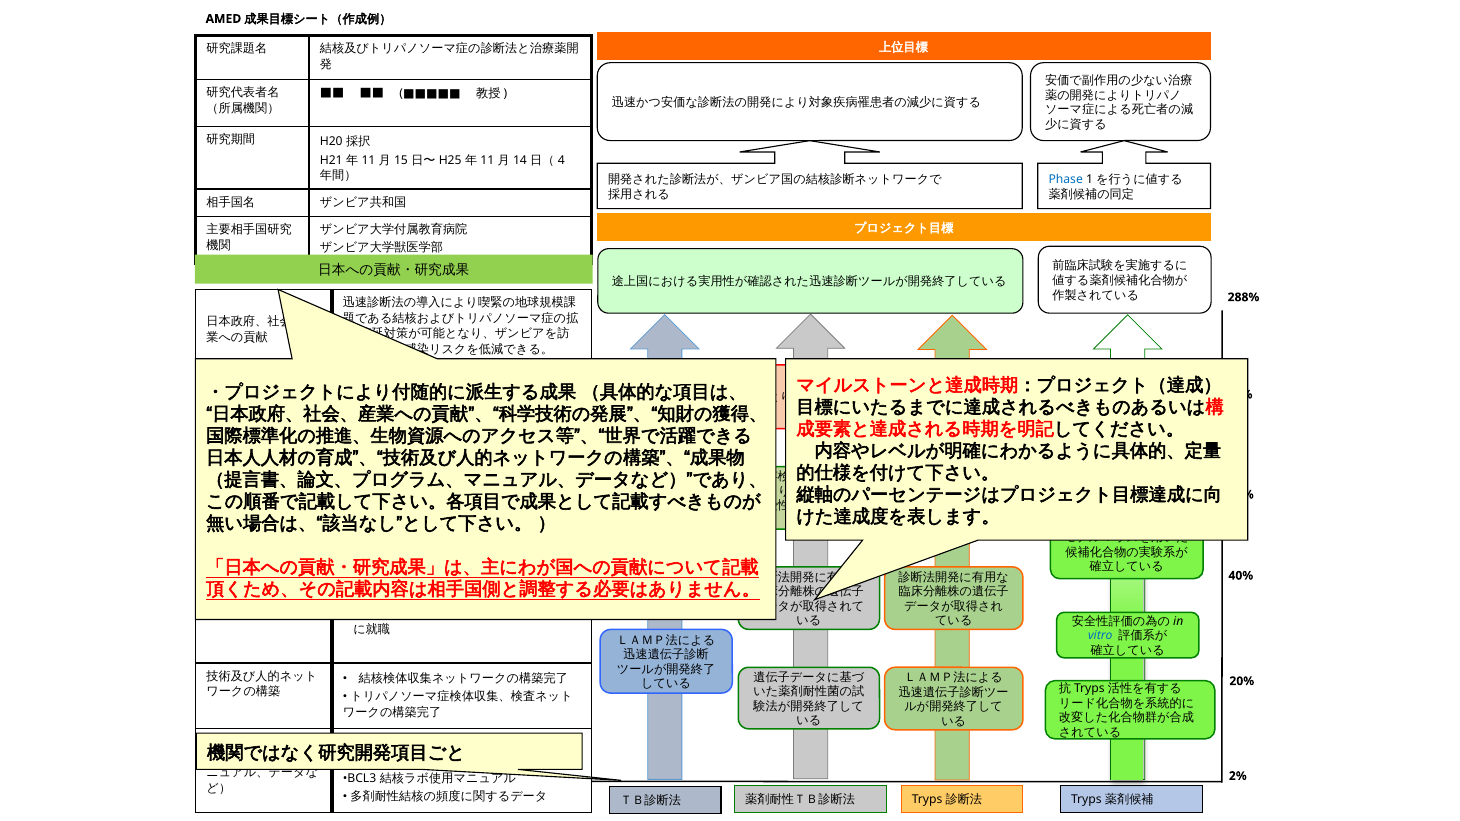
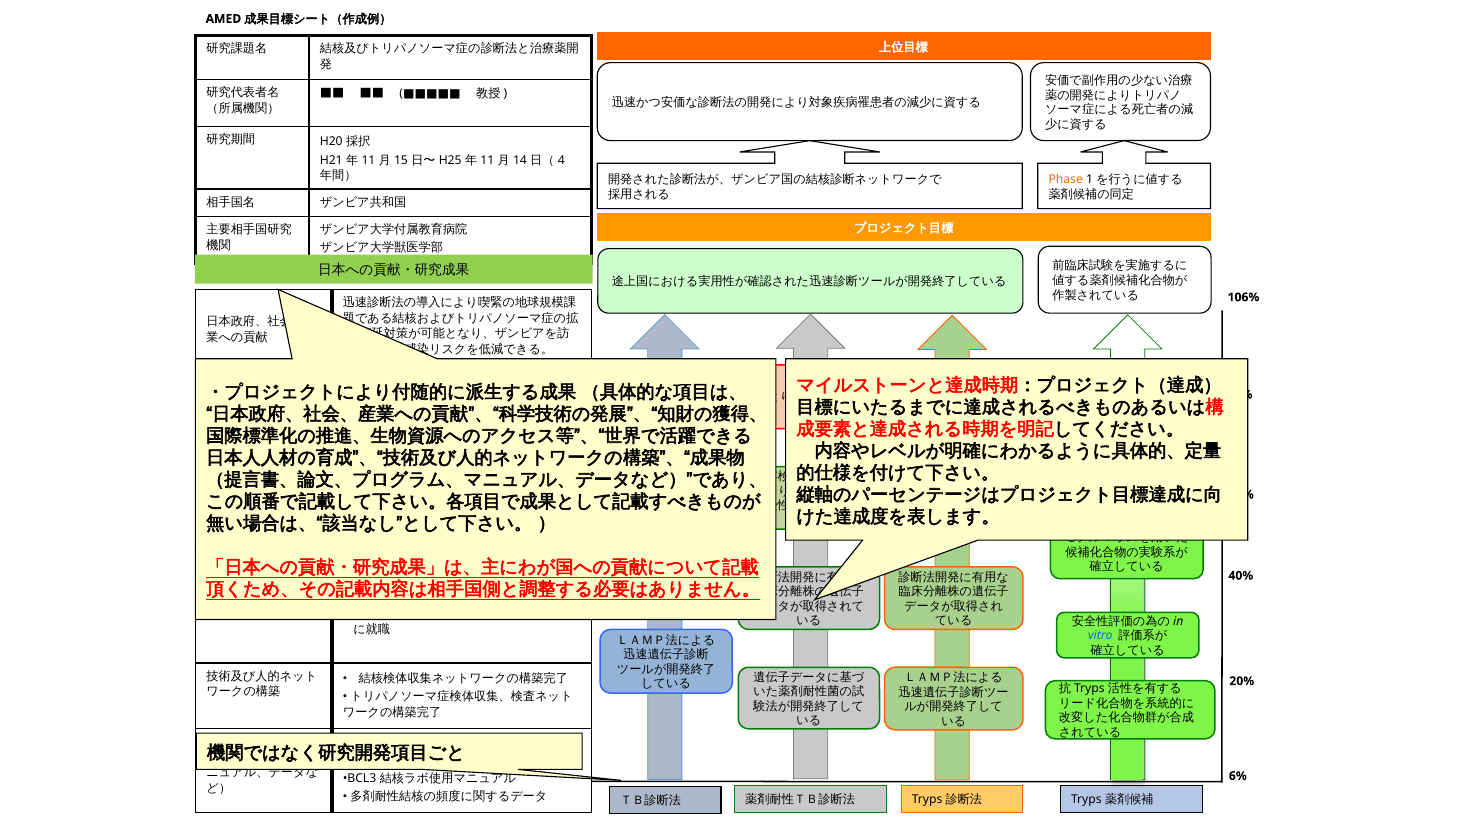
Phase colour: blue -> orange
288%: 288% -> 106%
2%: 2% -> 6%
